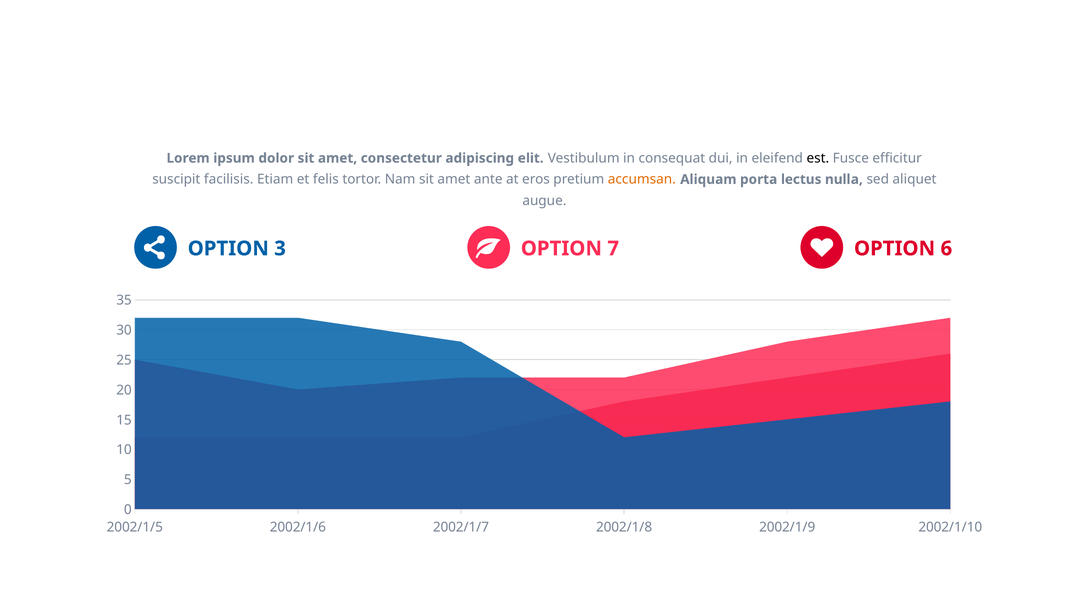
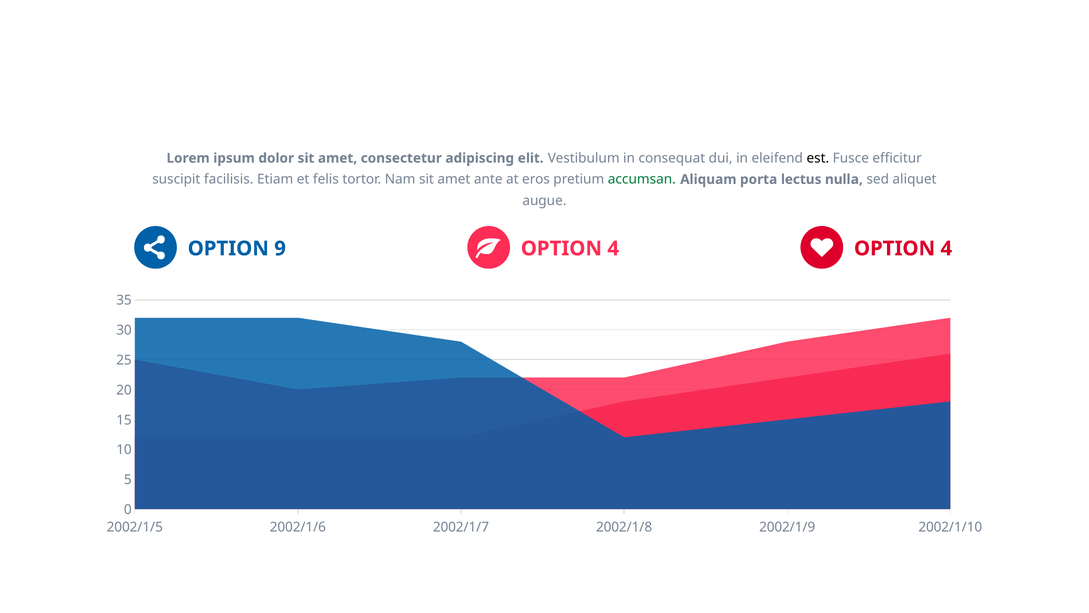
accumsan colour: orange -> green
3: 3 -> 9
7 at (613, 248): 7 -> 4
6 at (946, 248): 6 -> 4
